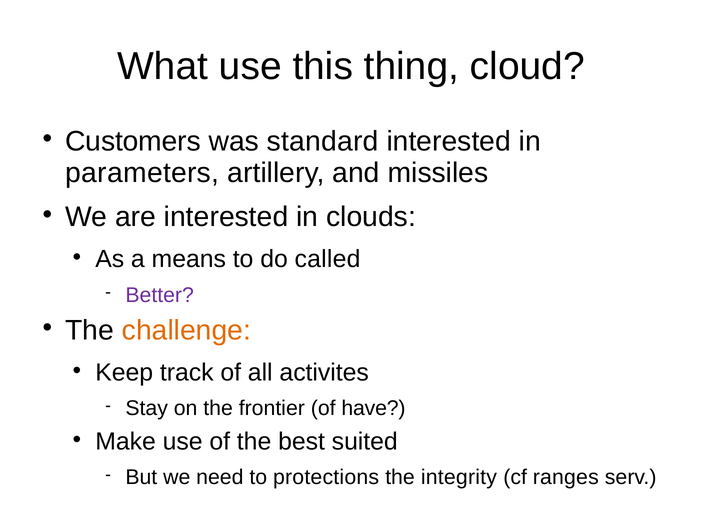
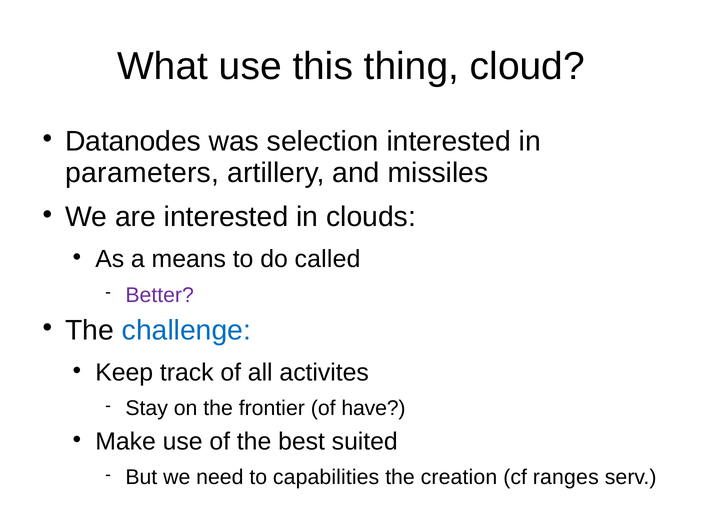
Customers: Customers -> Datanodes
standard: standard -> selection
challenge colour: orange -> blue
protections: protections -> capabilities
integrity: integrity -> creation
